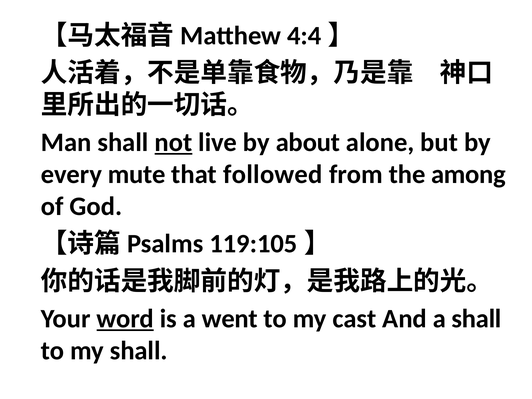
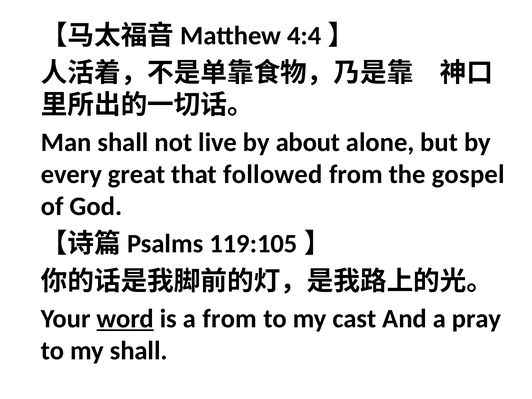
not underline: present -> none
mute: mute -> great
among: among -> gospel
a went: went -> from
a shall: shall -> pray
